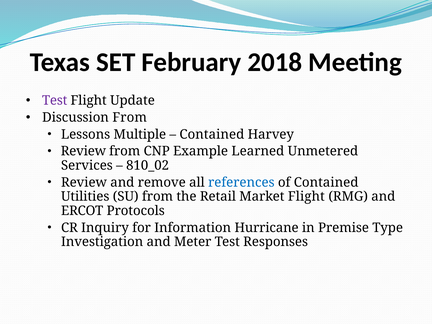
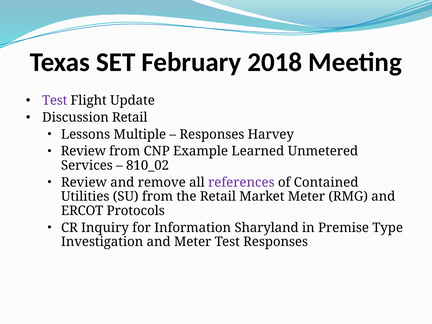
Discussion From: From -> Retail
Contained at (212, 134): Contained -> Responses
references colour: blue -> purple
Market Flight: Flight -> Meter
Hurricane: Hurricane -> Sharyland
